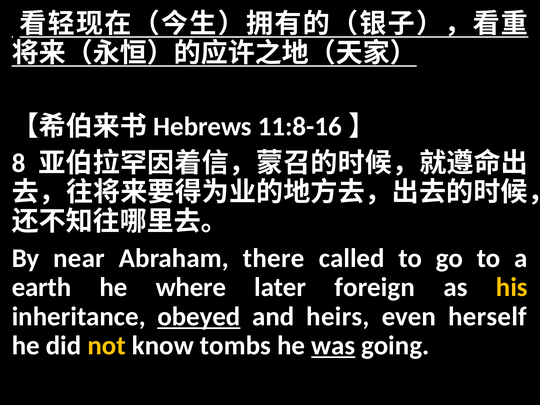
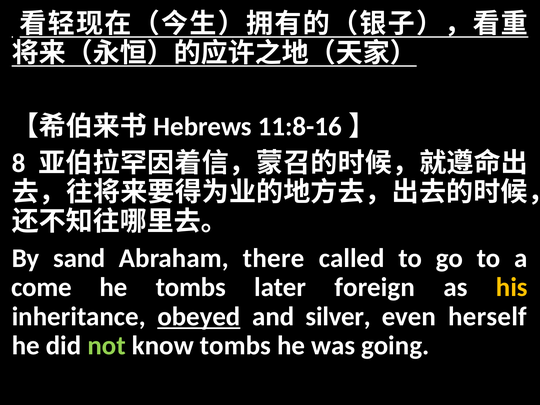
near: near -> sand
earth: earth -> come
he where: where -> tombs
heirs: heirs -> silver
not colour: yellow -> light green
was underline: present -> none
